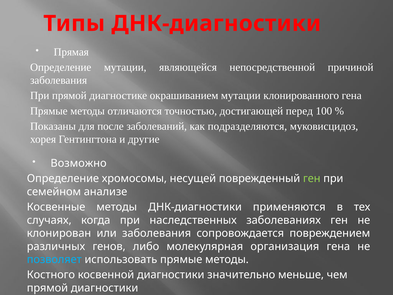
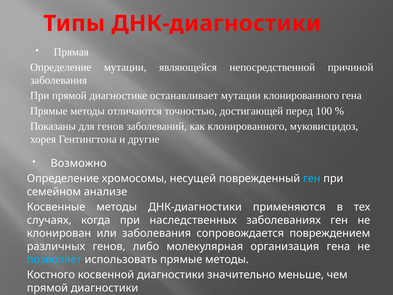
окрашиванием: окрашиванием -> останавливает
для после: после -> генов
как подразделяются: подразделяются -> клонированного
ген at (312, 178) colour: light green -> light blue
